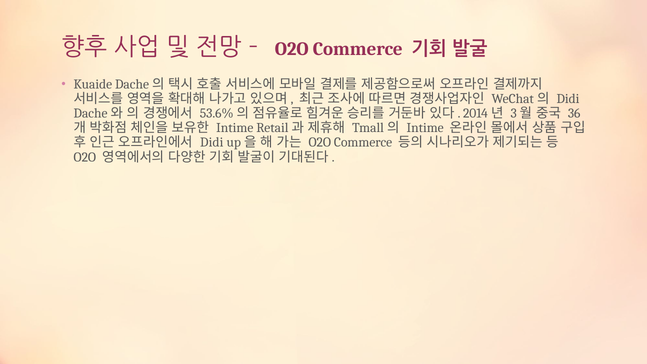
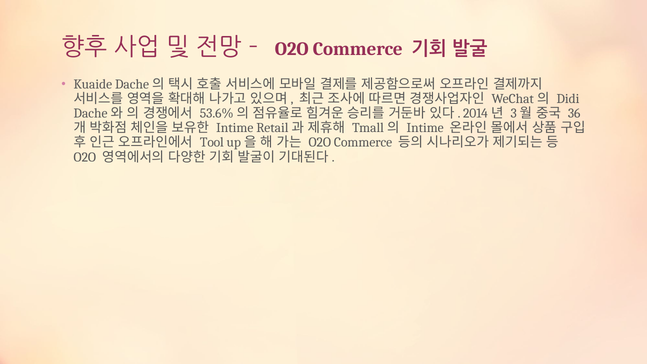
Didi at (212, 142): Didi -> Tool
